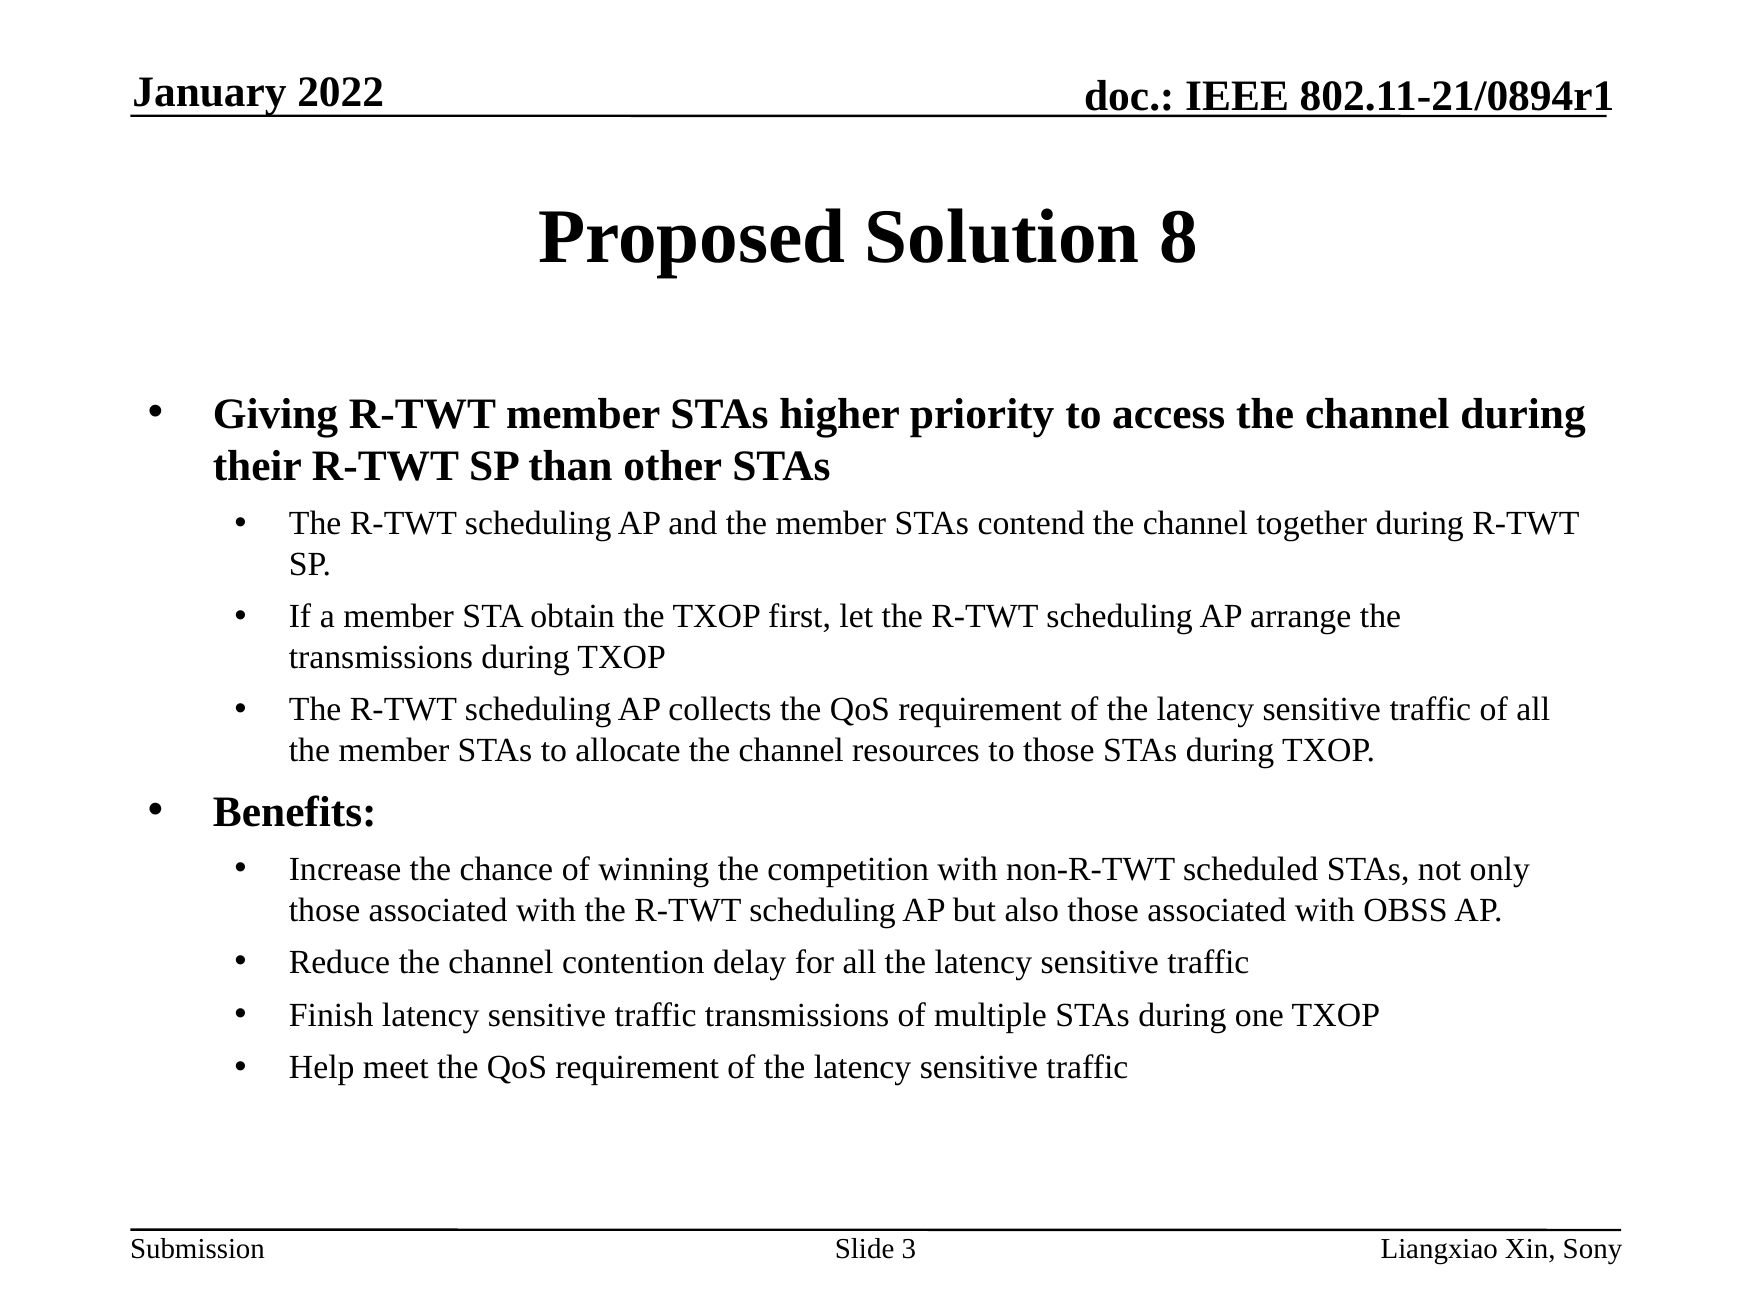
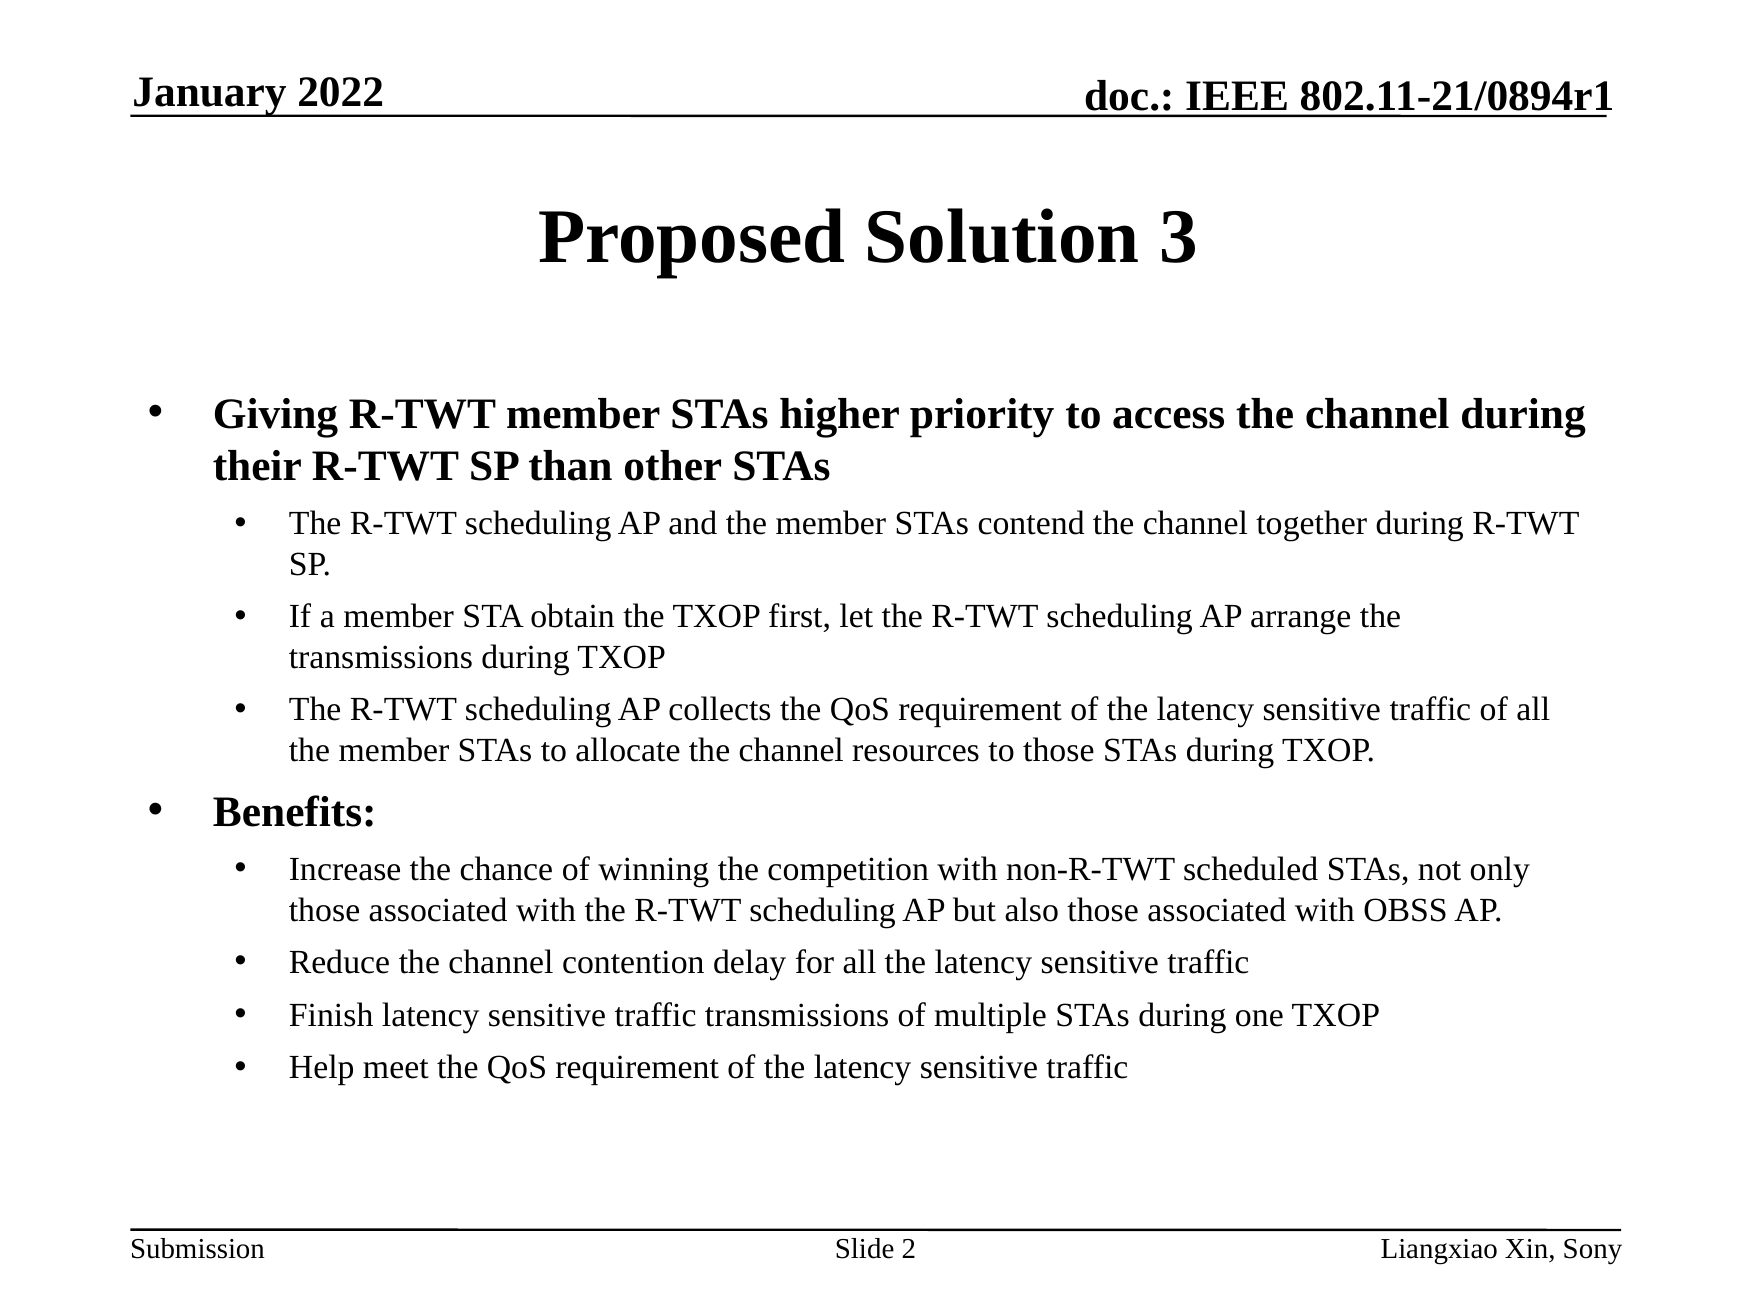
8: 8 -> 3
3: 3 -> 2
